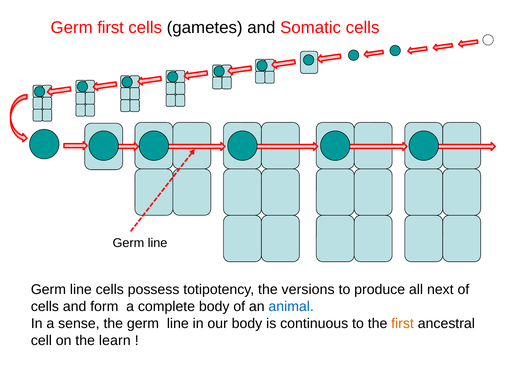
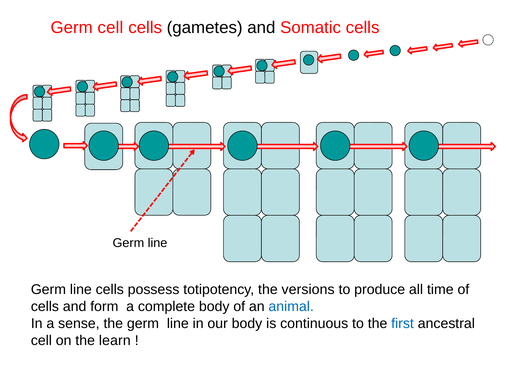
Germ first: first -> cell
next: next -> time
first at (403, 323) colour: orange -> blue
